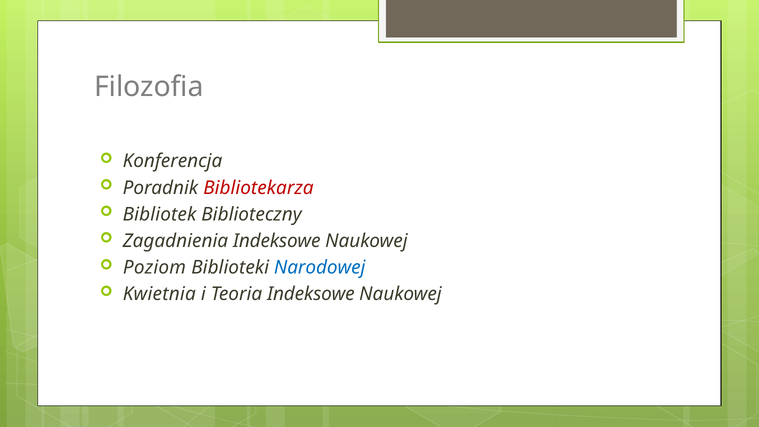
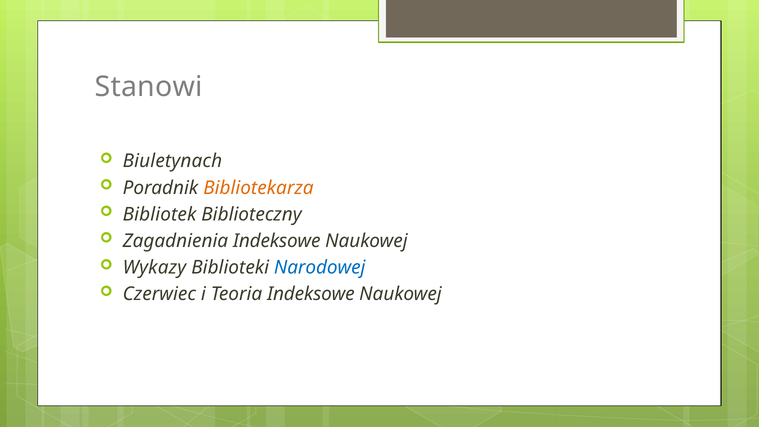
Filozofia: Filozofia -> Stanowi
Konferencja: Konferencja -> Biuletynach
Bibliotekarza colour: red -> orange
Poziom: Poziom -> Wykazy
Kwietnia: Kwietnia -> Czerwiec
